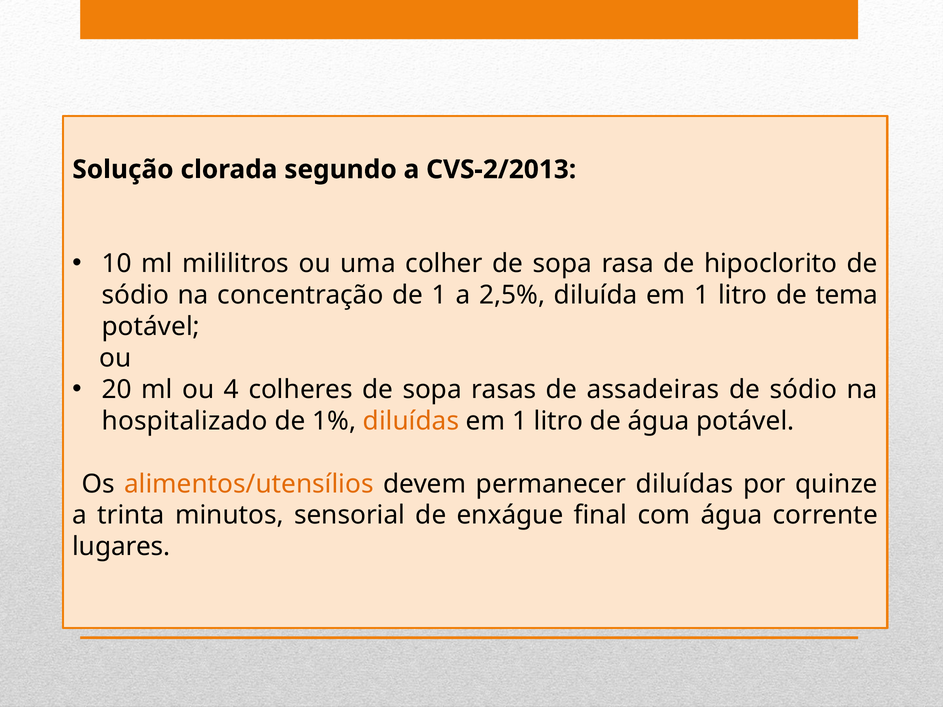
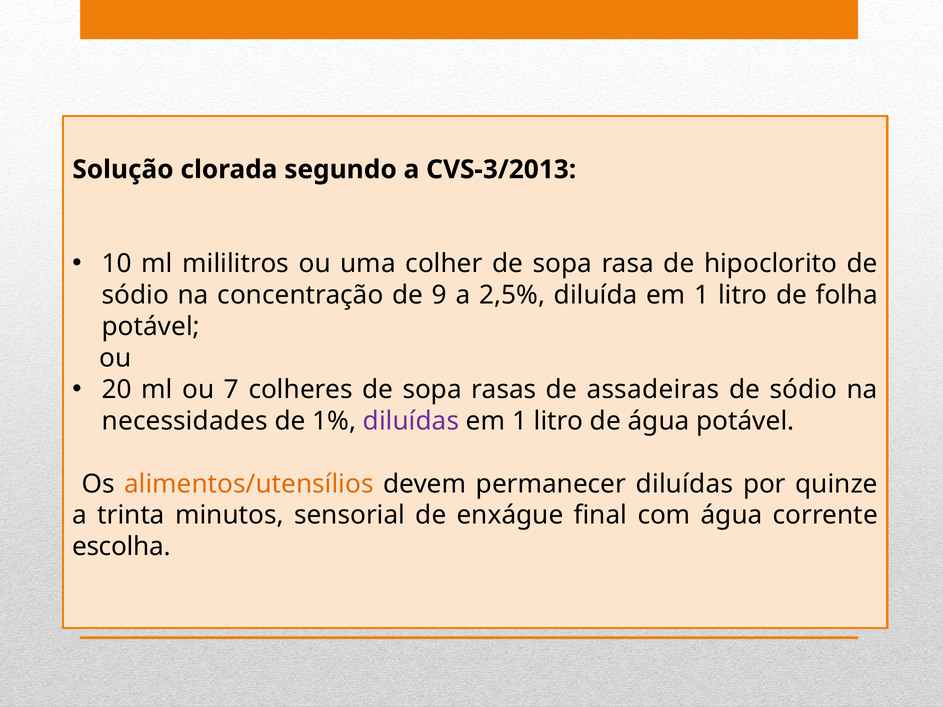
CVS-2/2013: CVS-2/2013 -> CVS-3/2013
de 1: 1 -> 9
tema: tema -> folha
4: 4 -> 7
hospitalizado: hospitalizado -> necessidades
diluídas at (411, 421) colour: orange -> purple
lugares: lugares -> escolha
